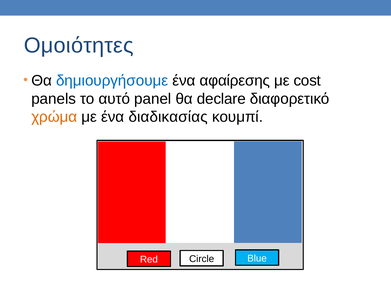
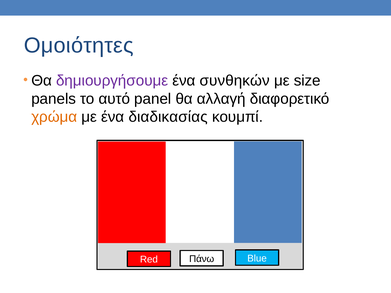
δημιουργήσουμε colour: blue -> purple
αφαίρεσης: αφαίρεσης -> συνθηκών
cost: cost -> size
declare: declare -> αλλαγή
Circle: Circle -> Πάνω
